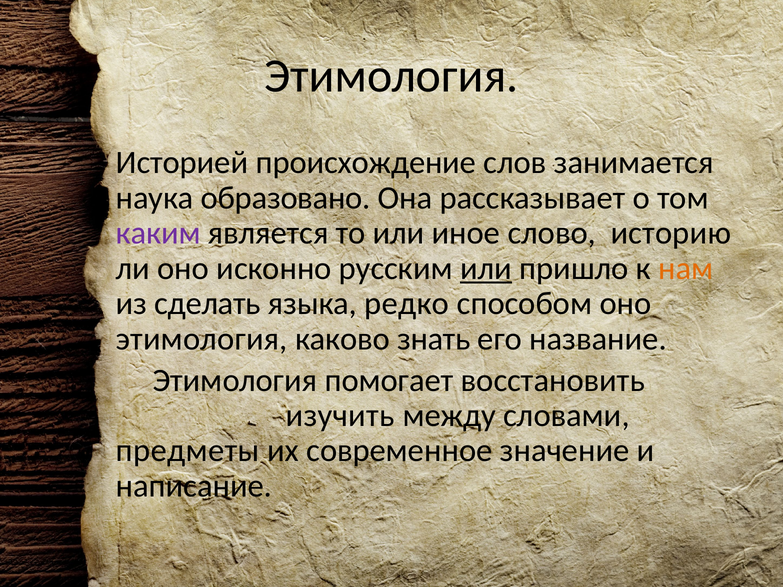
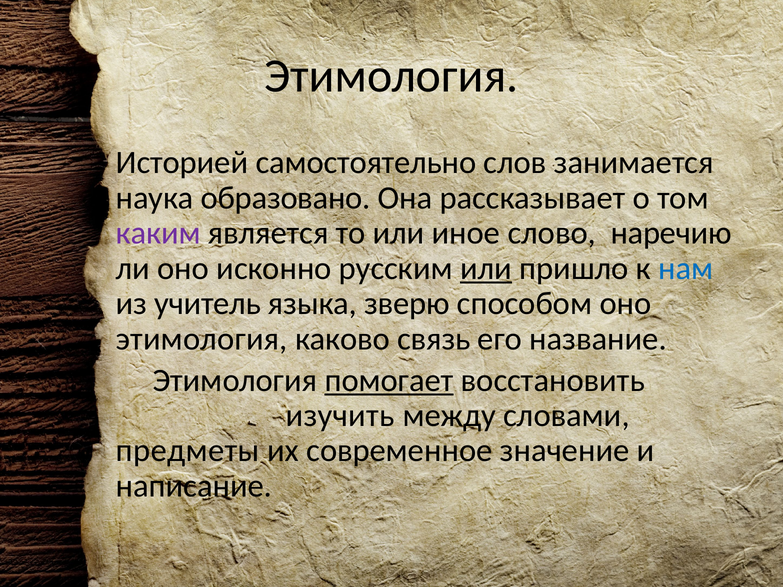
происхождение: происхождение -> самостоятельно
историю: историю -> наречию
нам colour: orange -> blue
сделать: сделать -> учитель
редко: редко -> зверю
знать: знать -> связь
помогает underline: none -> present
